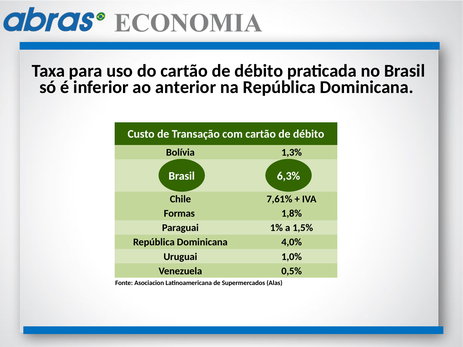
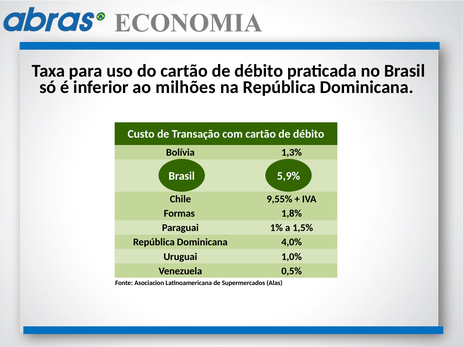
anterior: anterior -> milhões
6,3%: 6,3% -> 5,9%
7,61%: 7,61% -> 9,55%
